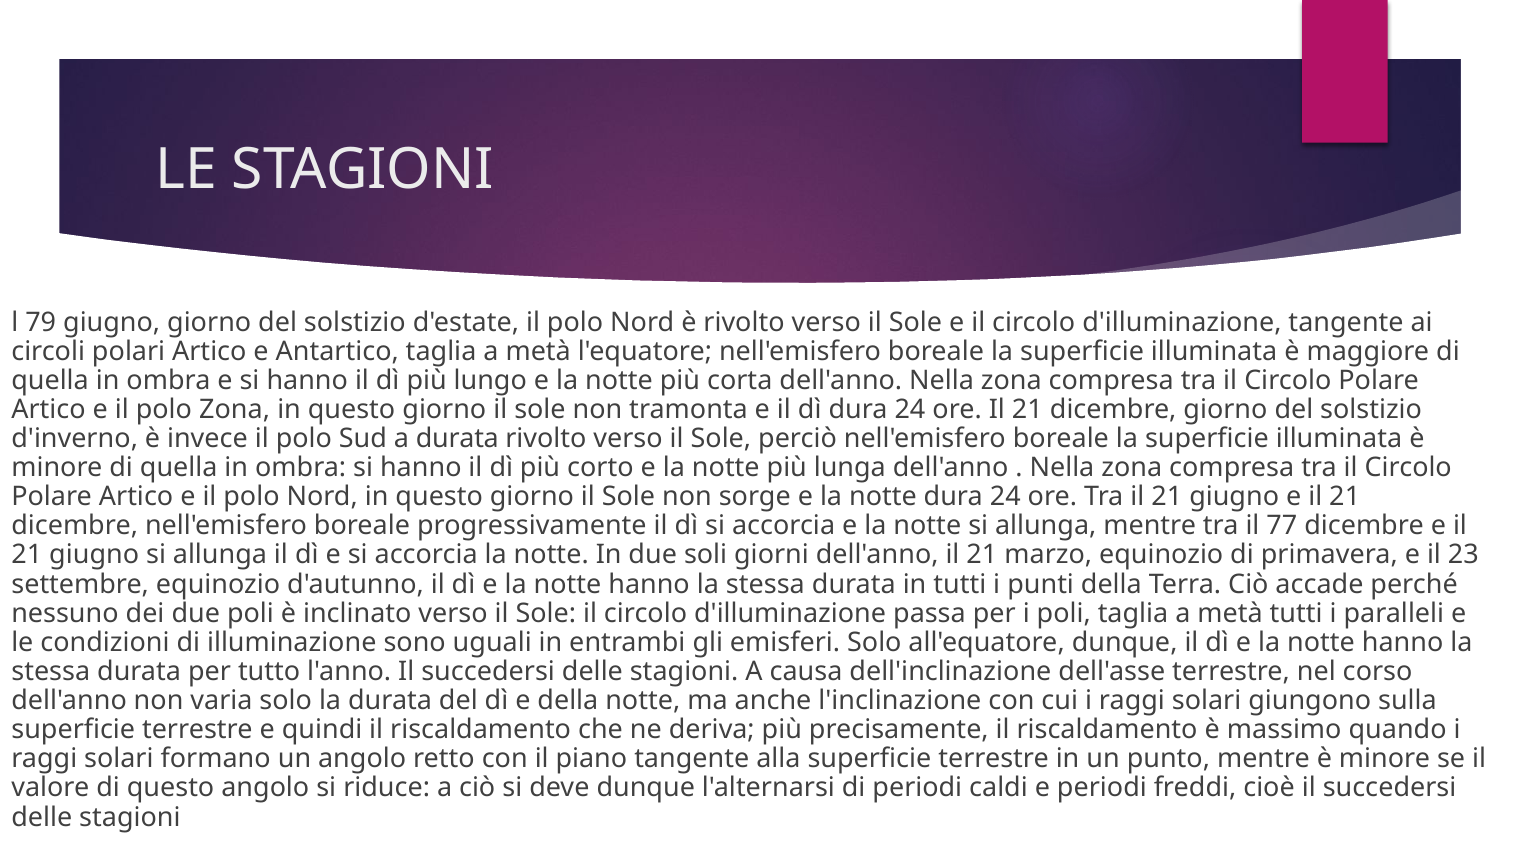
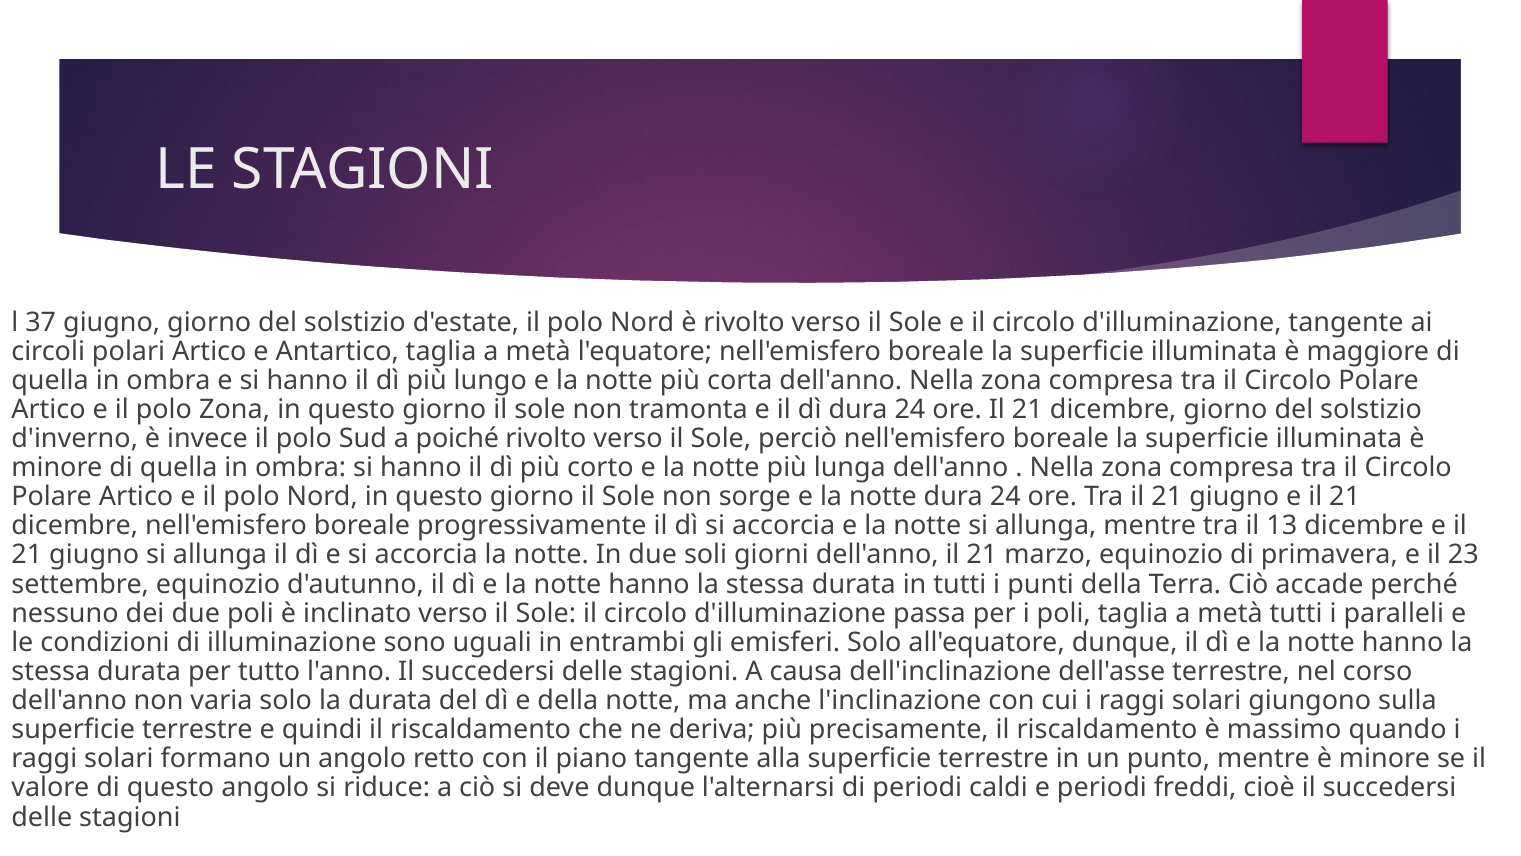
79: 79 -> 37
a durata: durata -> poiché
77: 77 -> 13
